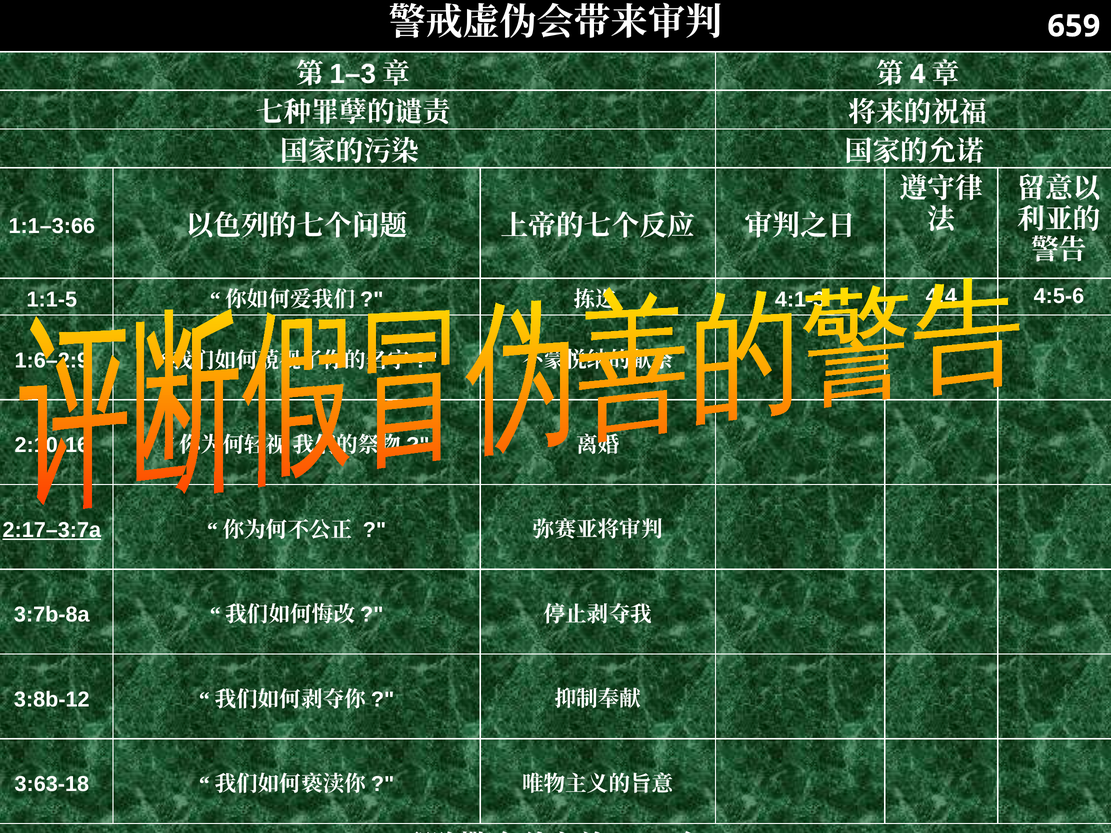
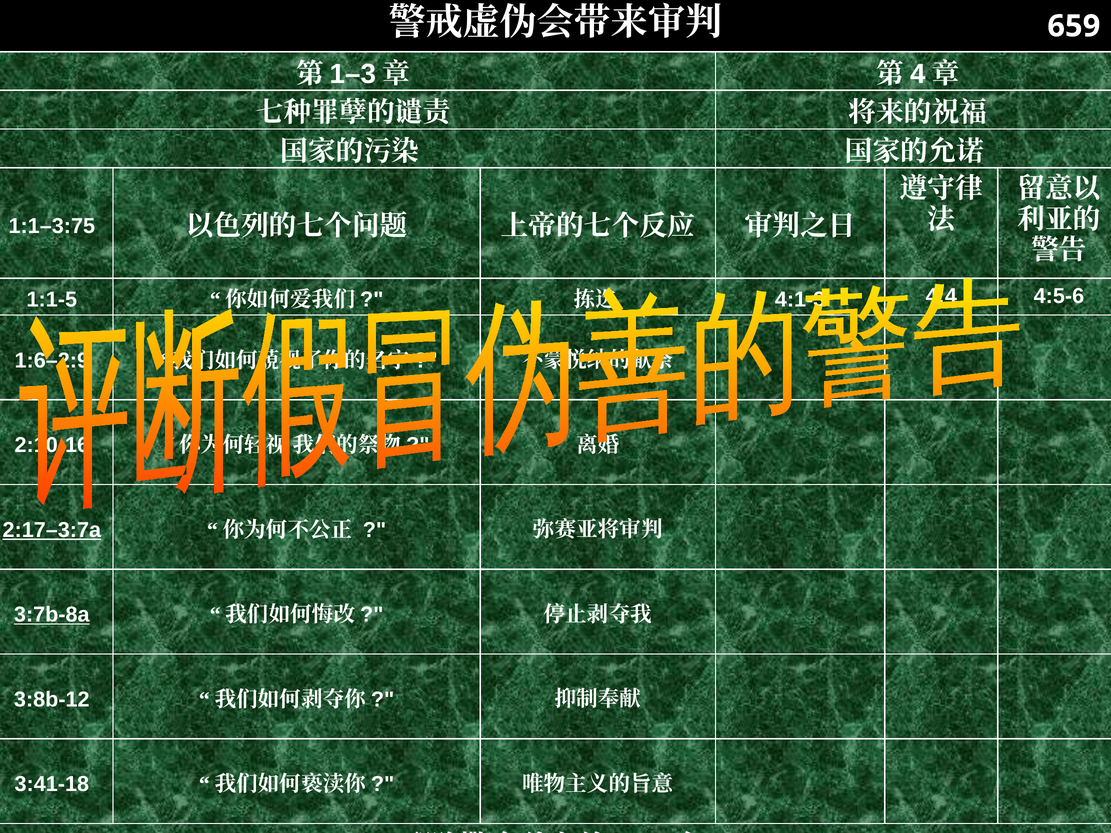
1:1–3:66: 1:1–3:66 -> 1:1–3:75
3:7b-8a underline: none -> present
3:63-18: 3:63-18 -> 3:41-18
